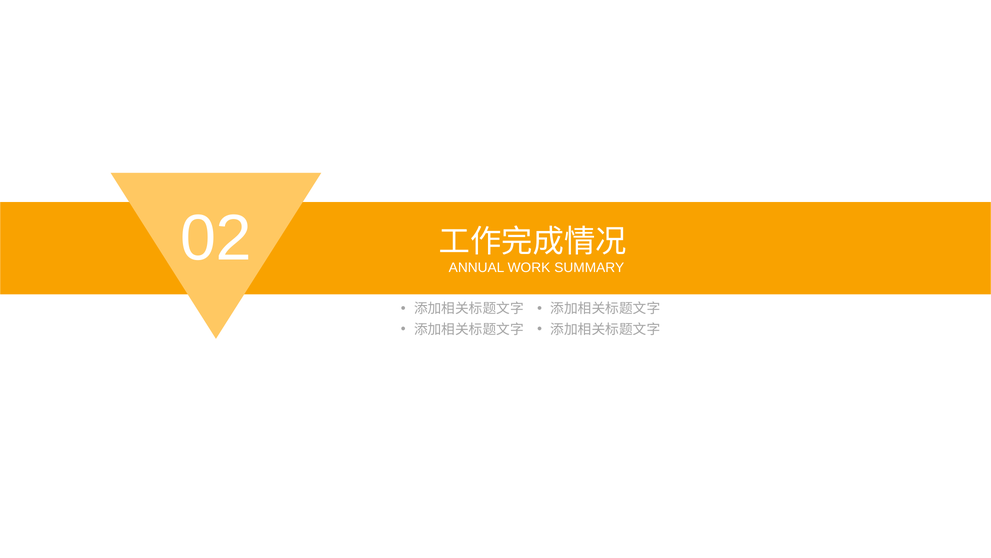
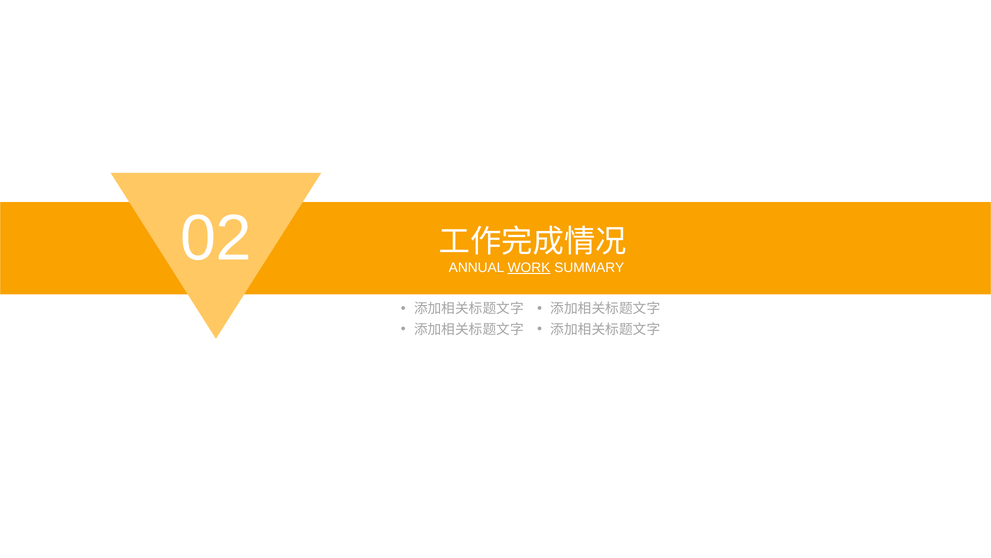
WORK underline: none -> present
